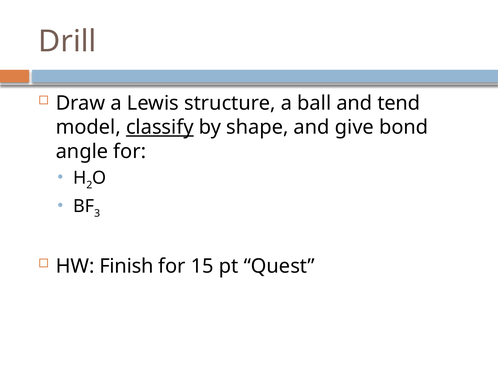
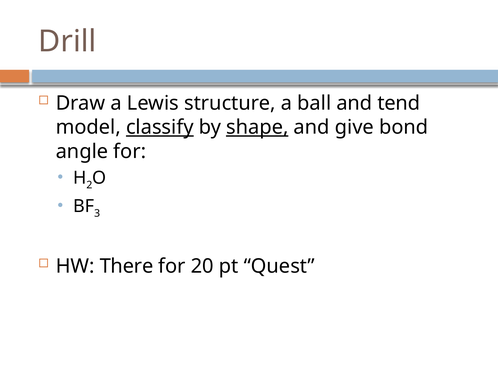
shape underline: none -> present
Finish: Finish -> There
15: 15 -> 20
